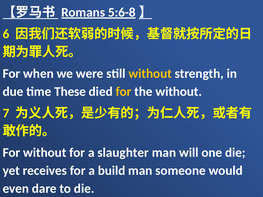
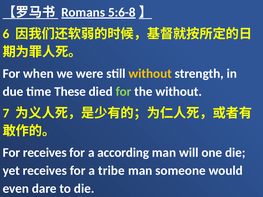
for at (124, 92) colour: yellow -> light green
For without: without -> receives
slaughter: slaughter -> according
build: build -> tribe
